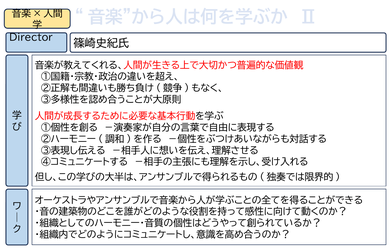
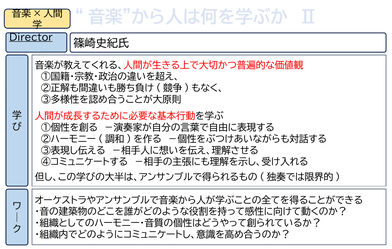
Director underline: none -> present
